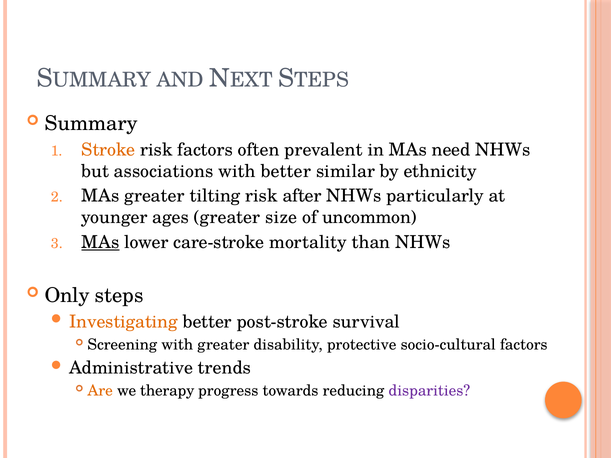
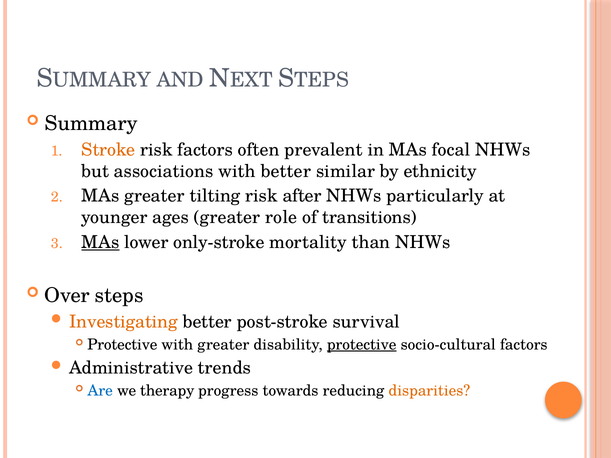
need: need -> focal
size: size -> role
uncommon: uncommon -> transitions
care-stroke: care-stroke -> only-stroke
Only: Only -> Over
Screening at (122, 345): Screening -> Protective
protective at (362, 345) underline: none -> present
Are colour: orange -> blue
disparities colour: purple -> orange
